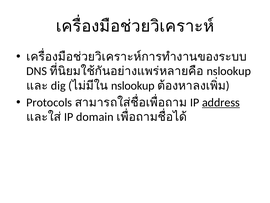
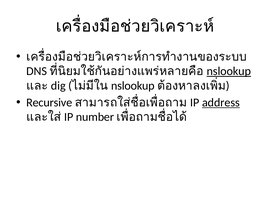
nslookup at (229, 71) underline: none -> present
Protocols: Protocols -> Recursive
domain: domain -> number
